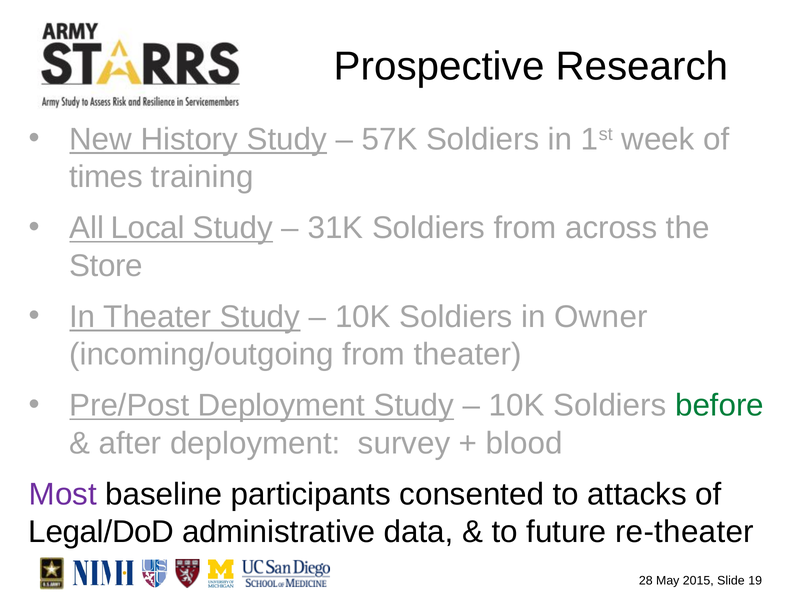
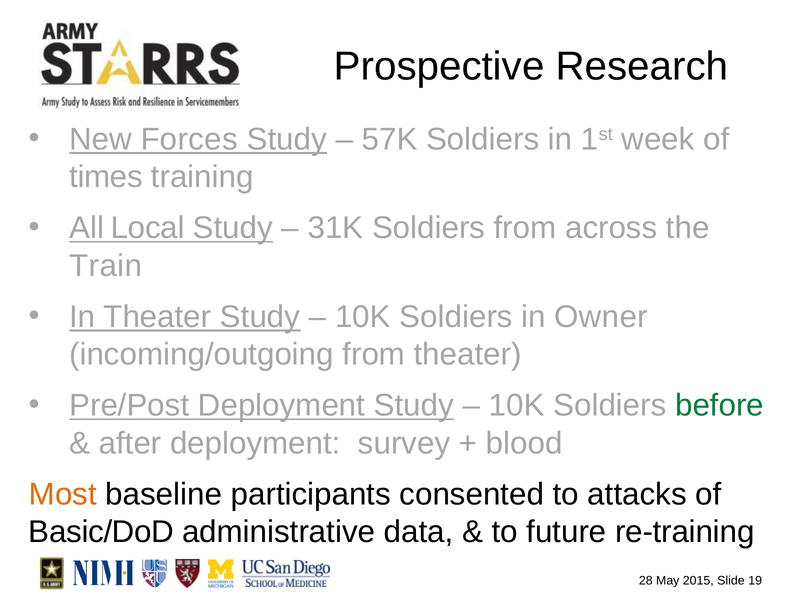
History: History -> Forces
Store: Store -> Train
Most colour: purple -> orange
Legal/DoD: Legal/DoD -> Basic/DoD
re-theater: re-theater -> re-training
